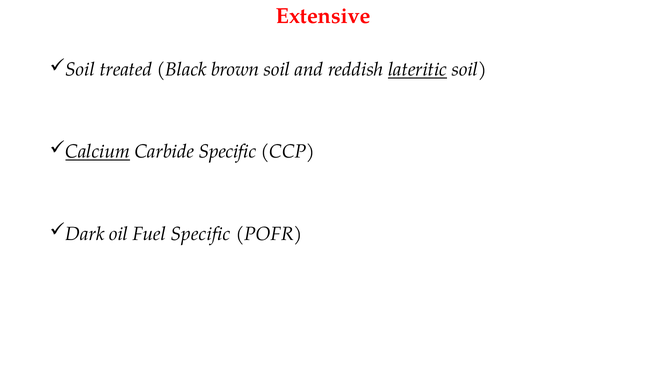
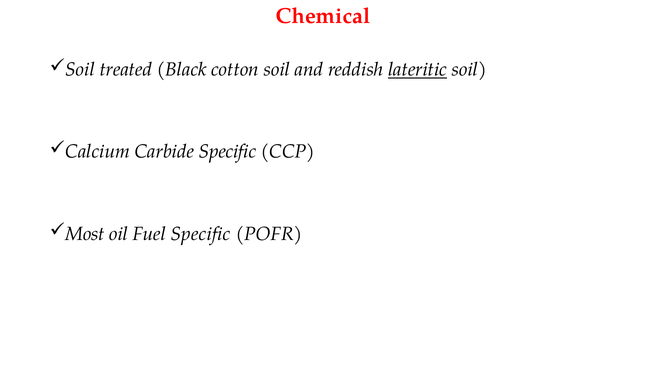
Extensive: Extensive -> Chemical
brown: brown -> cotton
Calcium underline: present -> none
Dark: Dark -> Most
